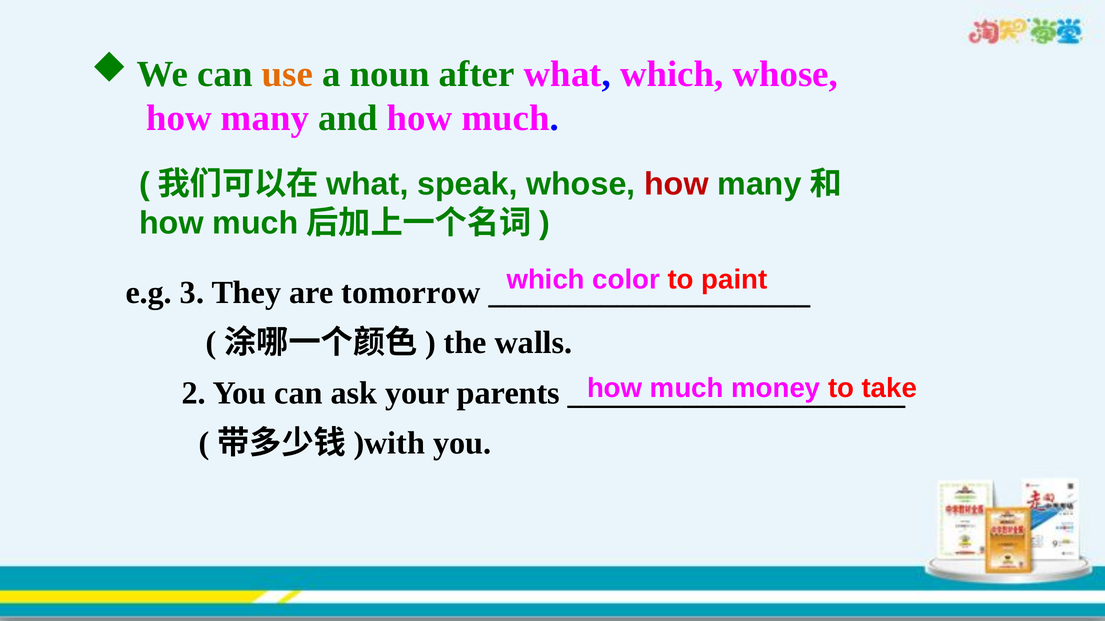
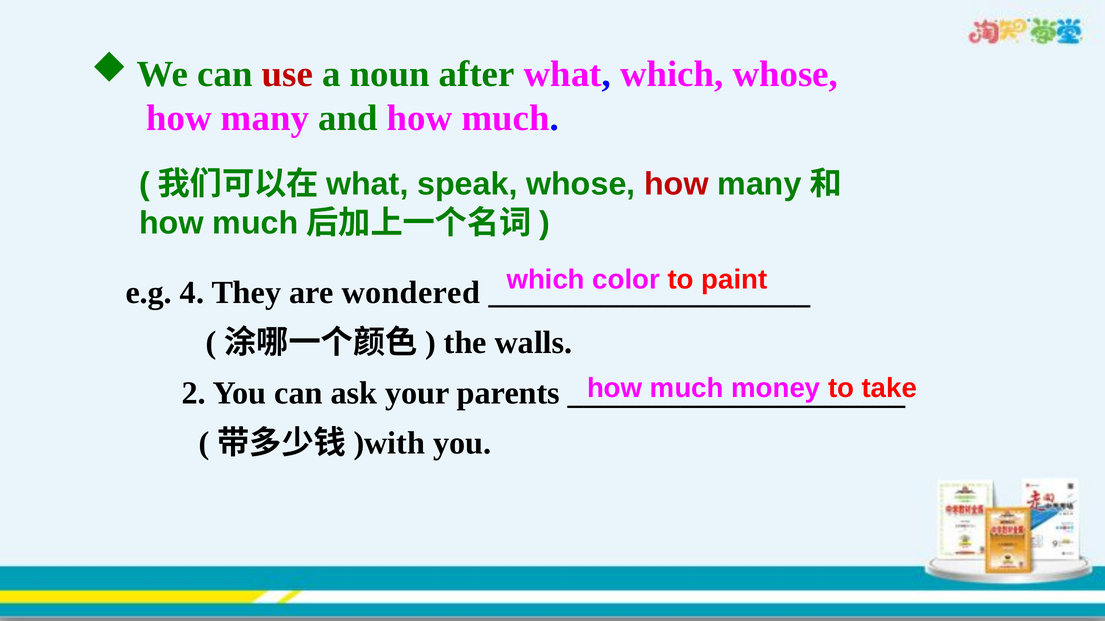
use colour: orange -> red
3: 3 -> 4
tomorrow: tomorrow -> wondered
